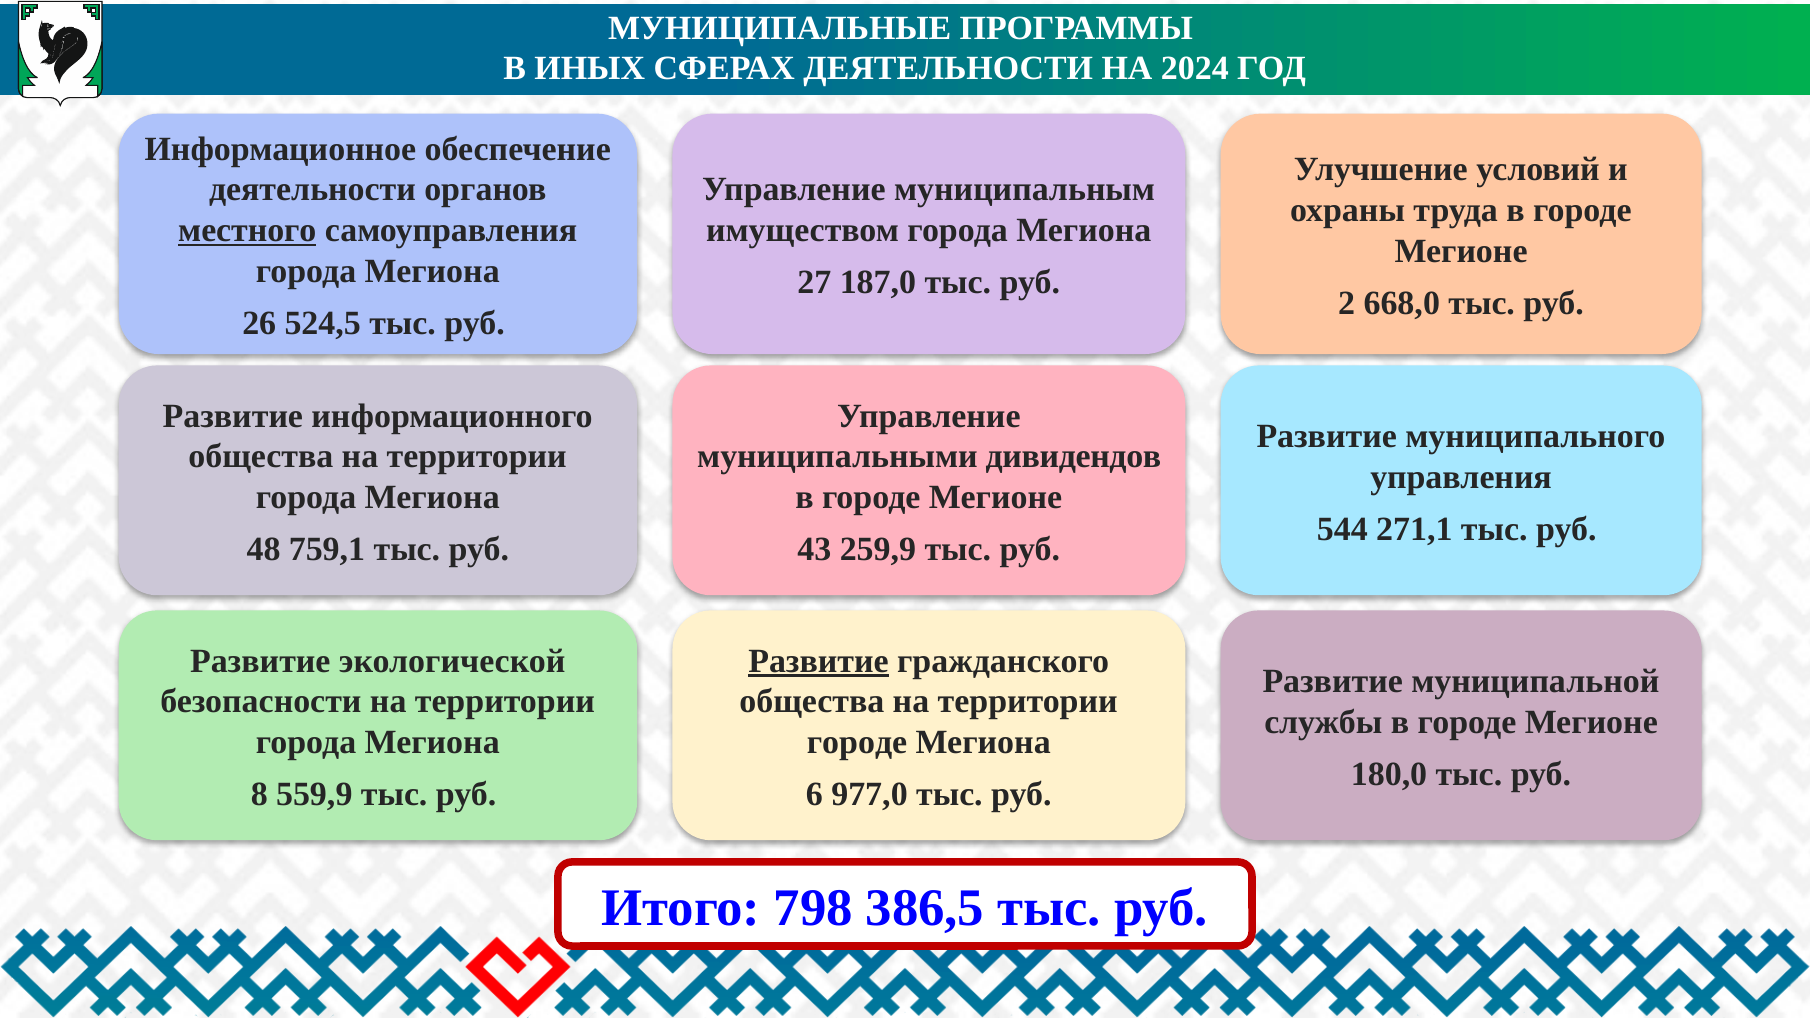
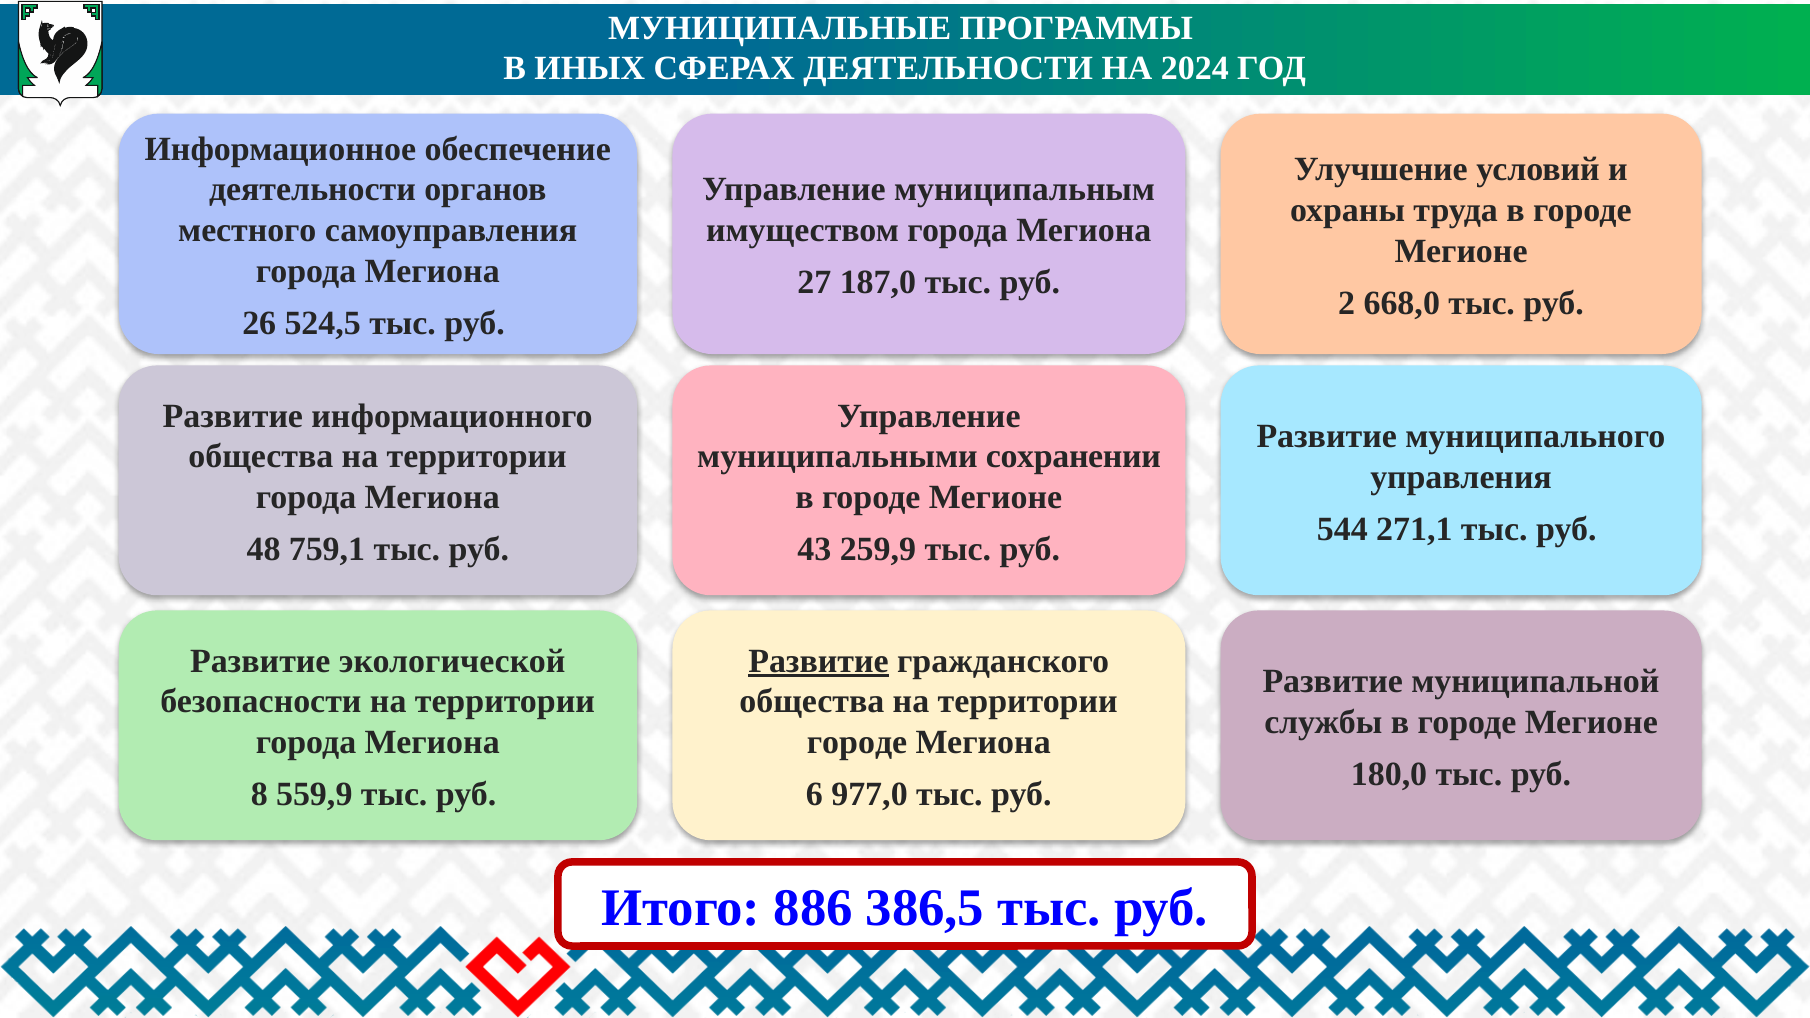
местного underline: present -> none
дивидендов: дивидендов -> сохранении
798: 798 -> 886
